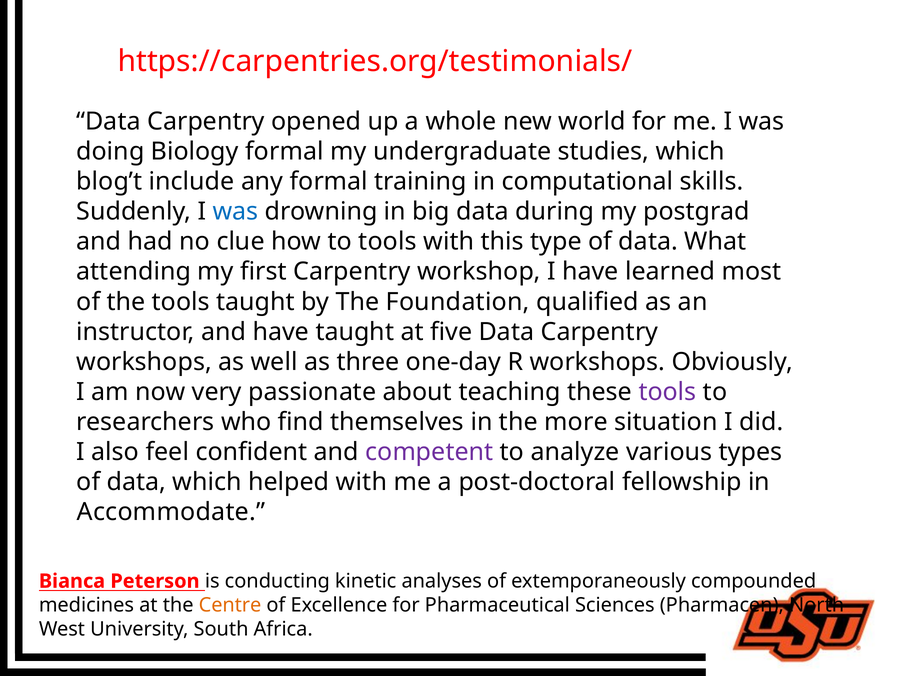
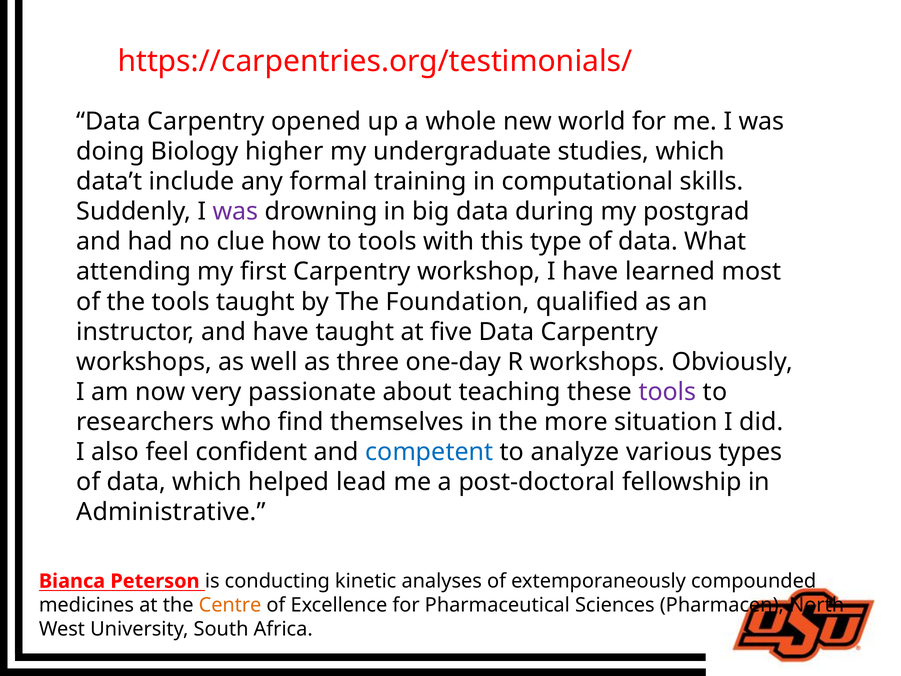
Biology formal: formal -> higher
blog’t: blog’t -> data’t
was at (236, 212) colour: blue -> purple
competent colour: purple -> blue
helped with: with -> lead
Accommodate: Accommodate -> Administrative
